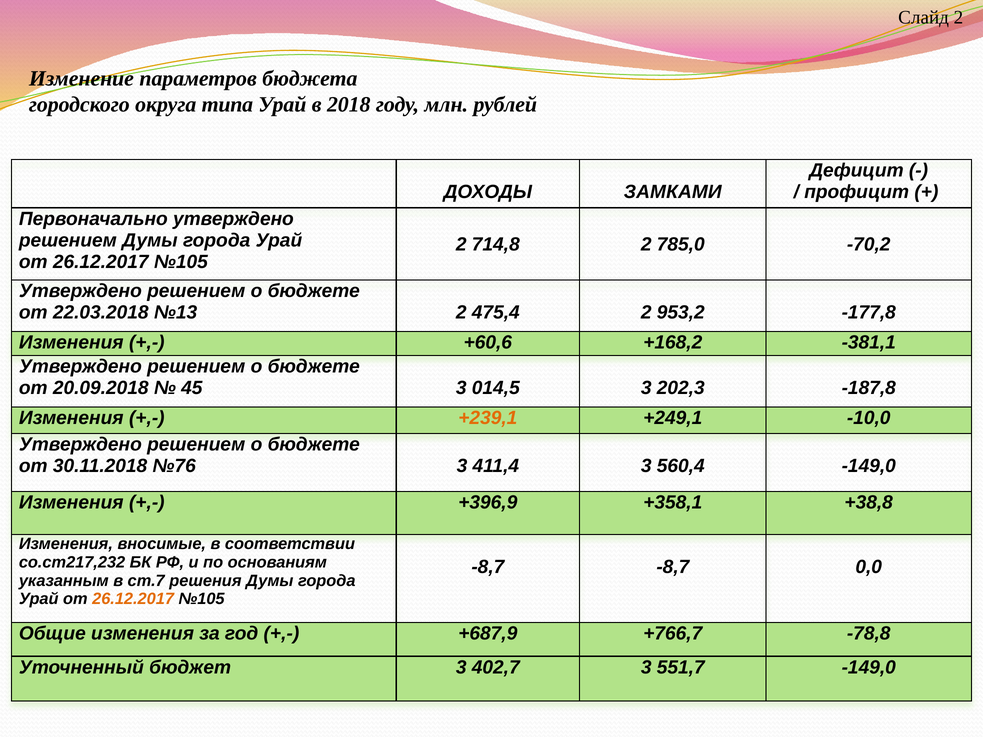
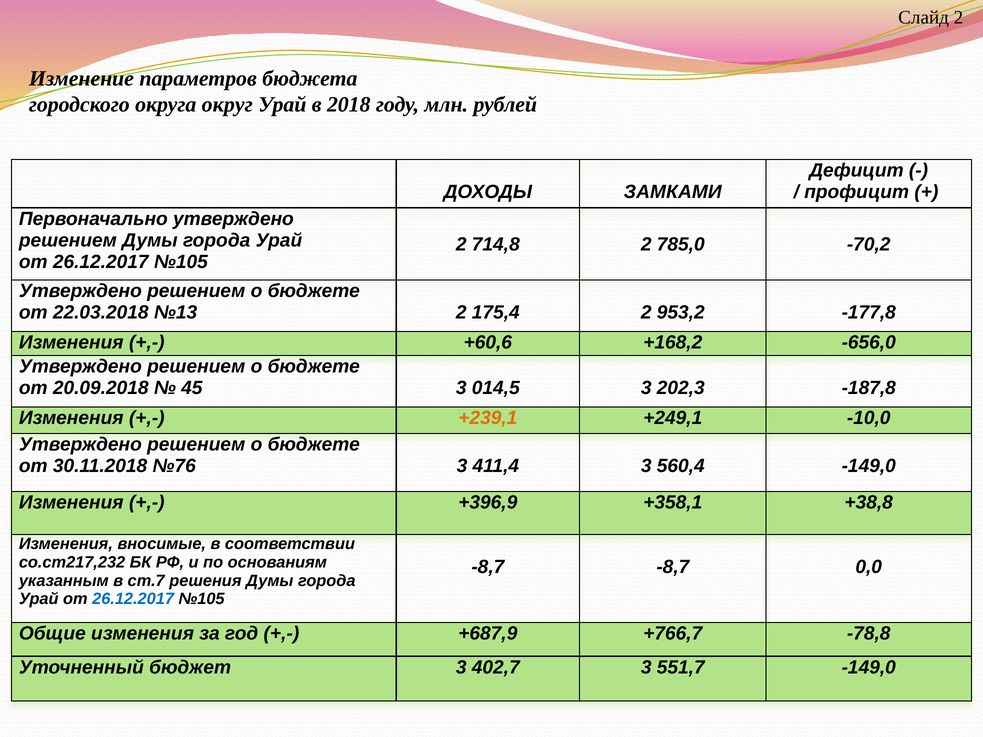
типа: типа -> округ
475,4: 475,4 -> 175,4
-381,1: -381,1 -> -656,0
26.12.2017 at (133, 599) colour: orange -> blue
